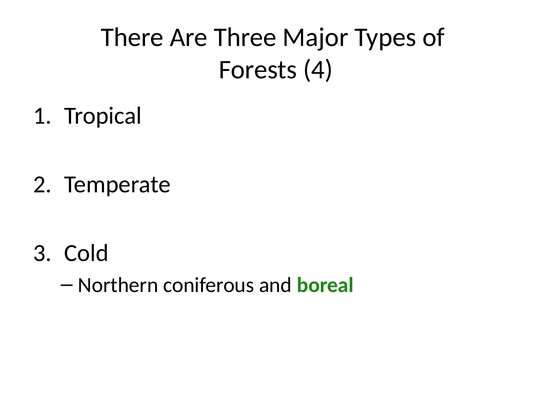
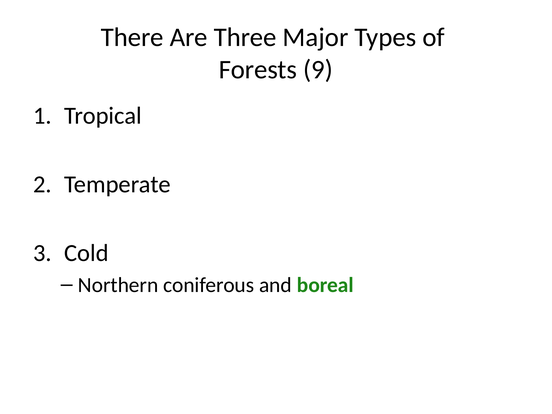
4: 4 -> 9
